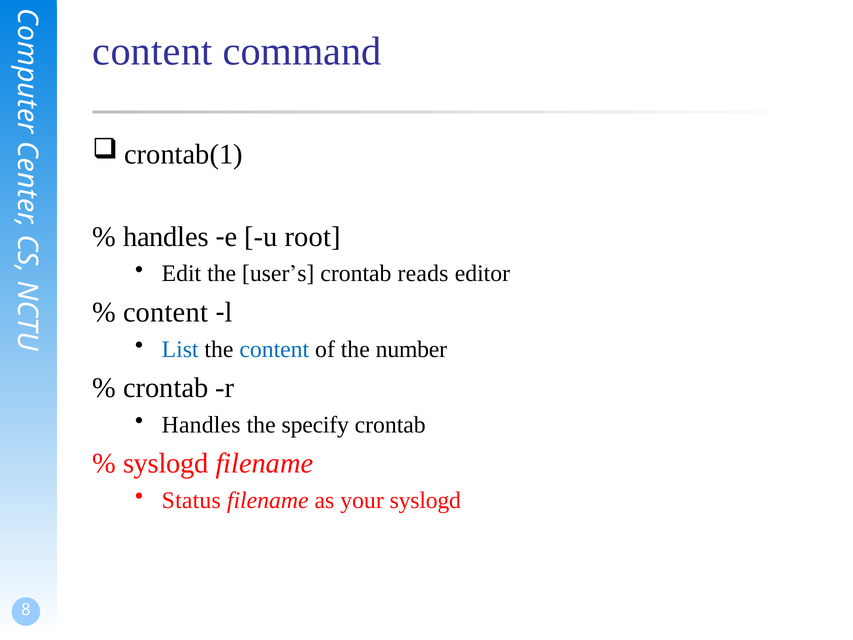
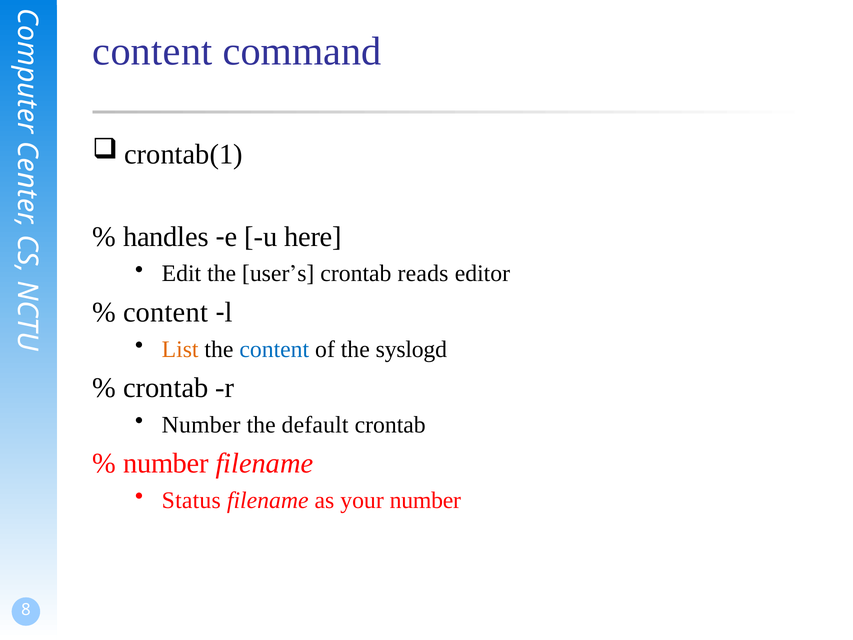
root: root -> here
List colour: blue -> orange
number: number -> syslogd
Handles at (201, 425): Handles -> Number
specify: specify -> default
syslogd at (166, 463): syslogd -> number
your syslogd: syslogd -> number
